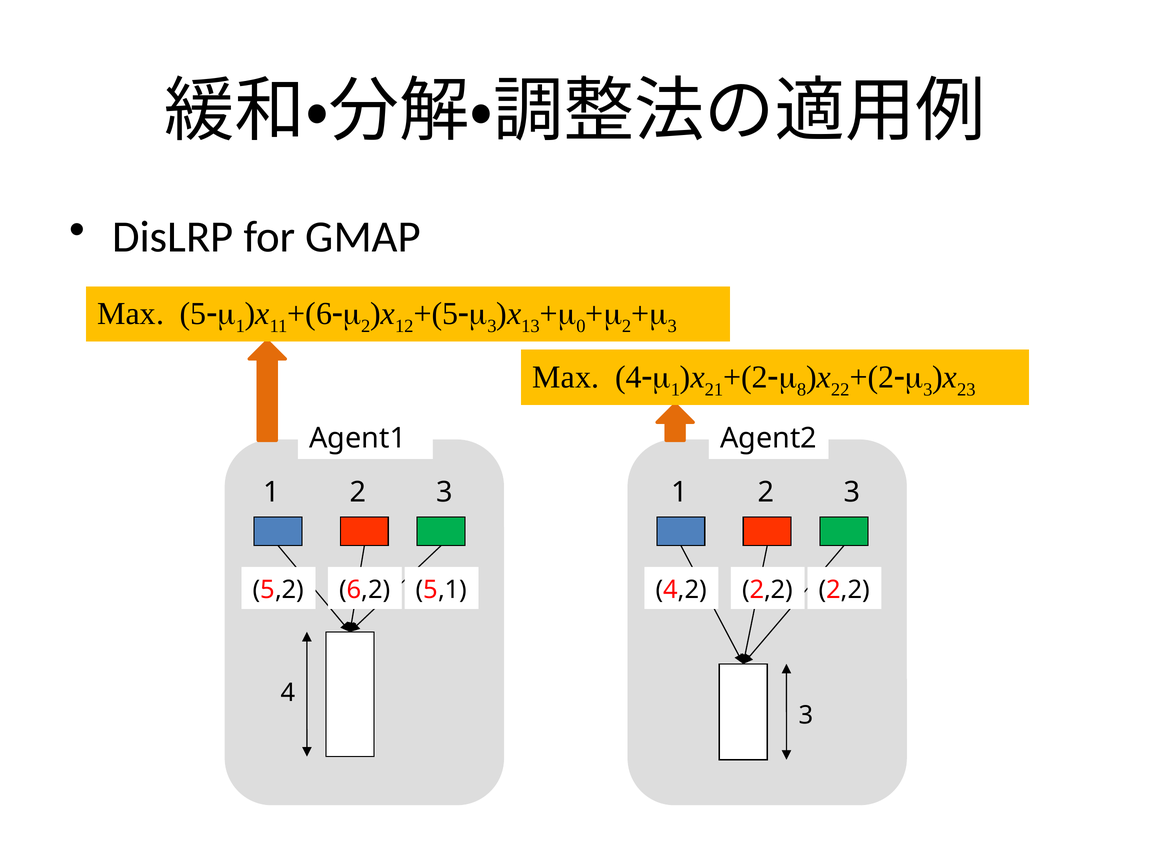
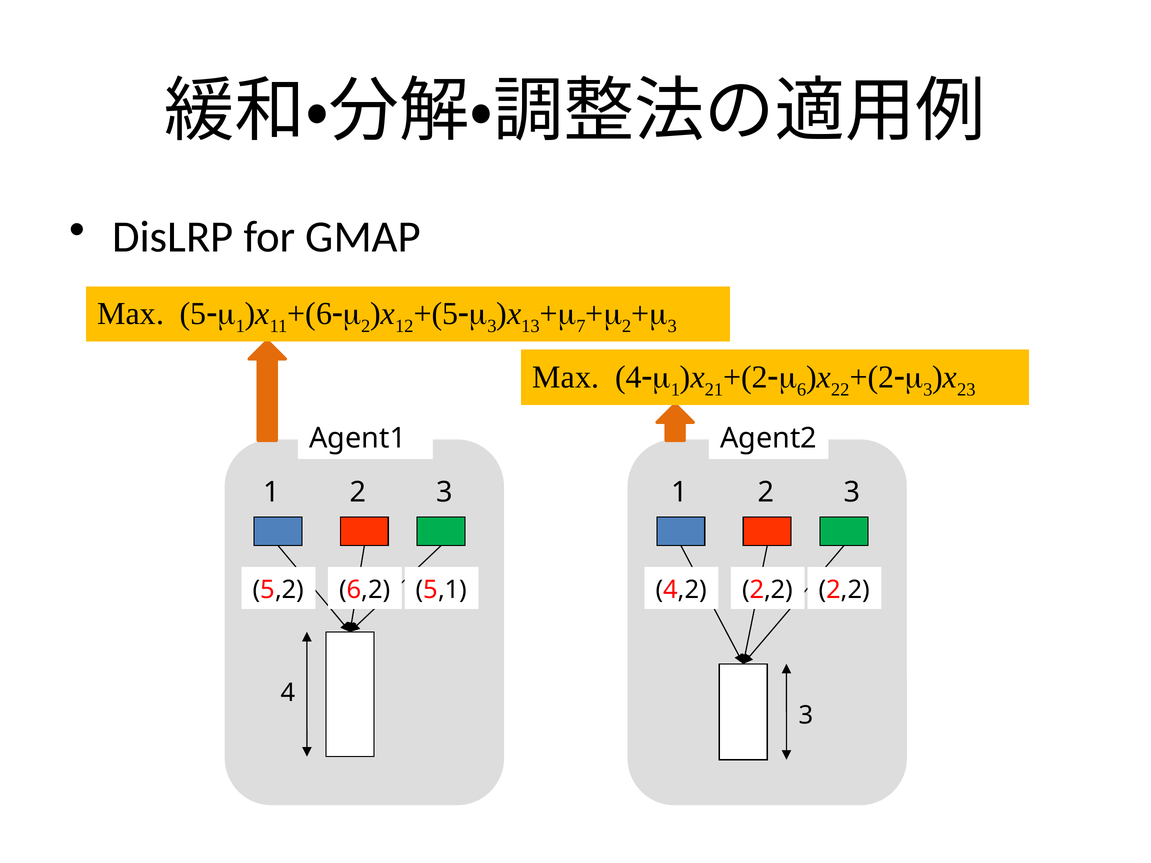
0: 0 -> 7
8: 8 -> 6
